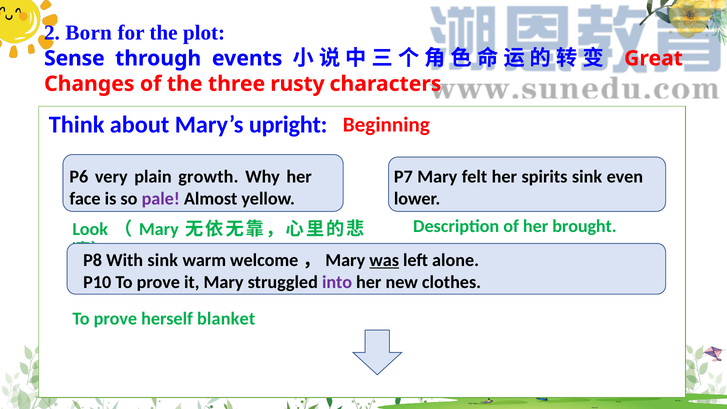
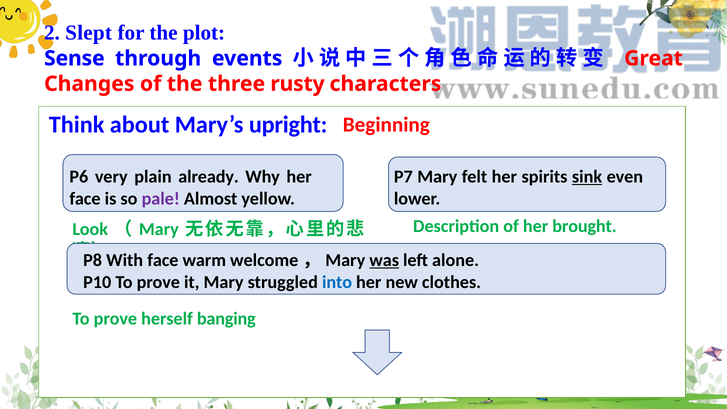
Born: Born -> Slept
sink at (587, 177) underline: none -> present
growth: growth -> already
With sink: sink -> face
into colour: purple -> blue
blanket: blanket -> banging
